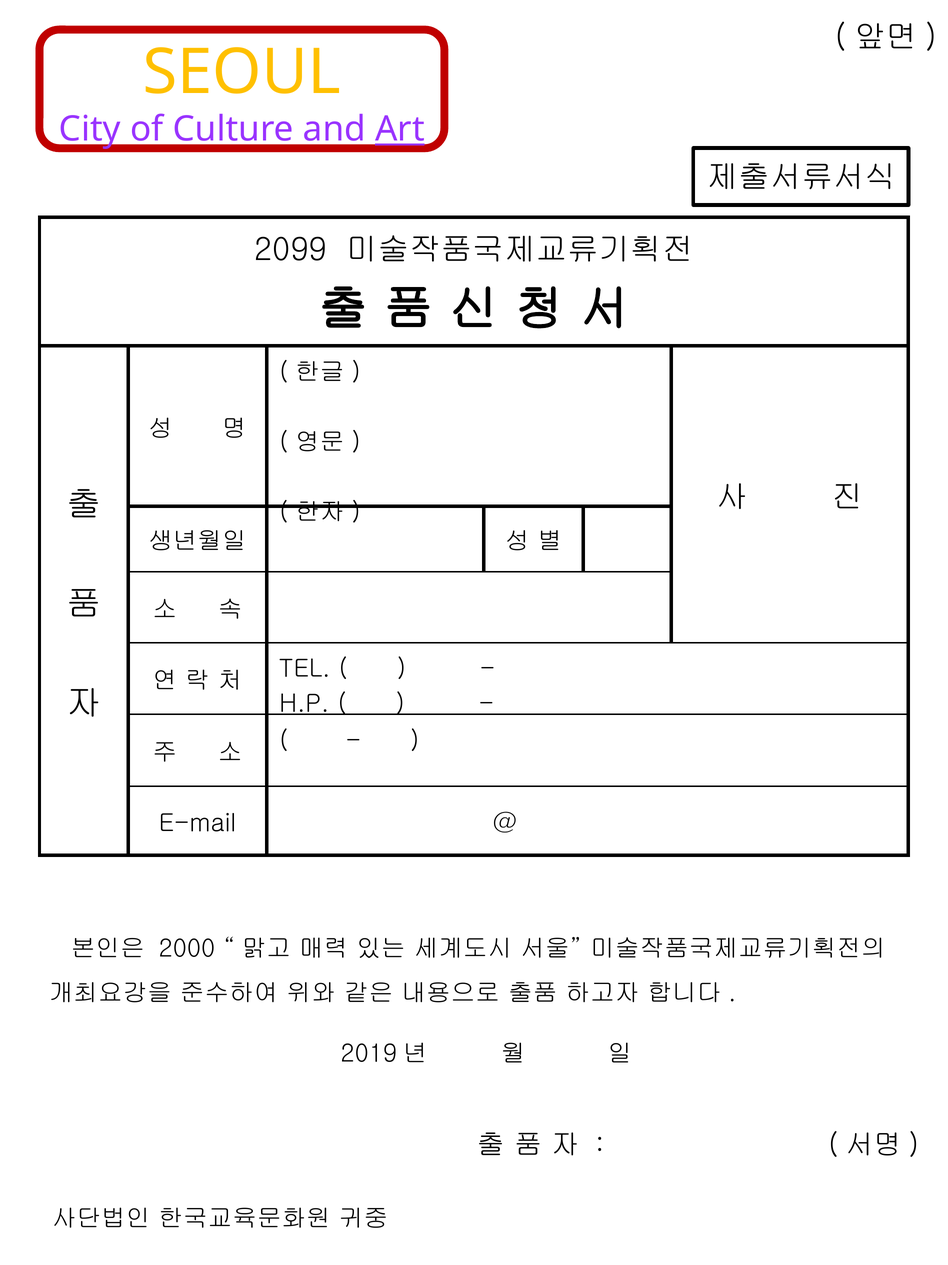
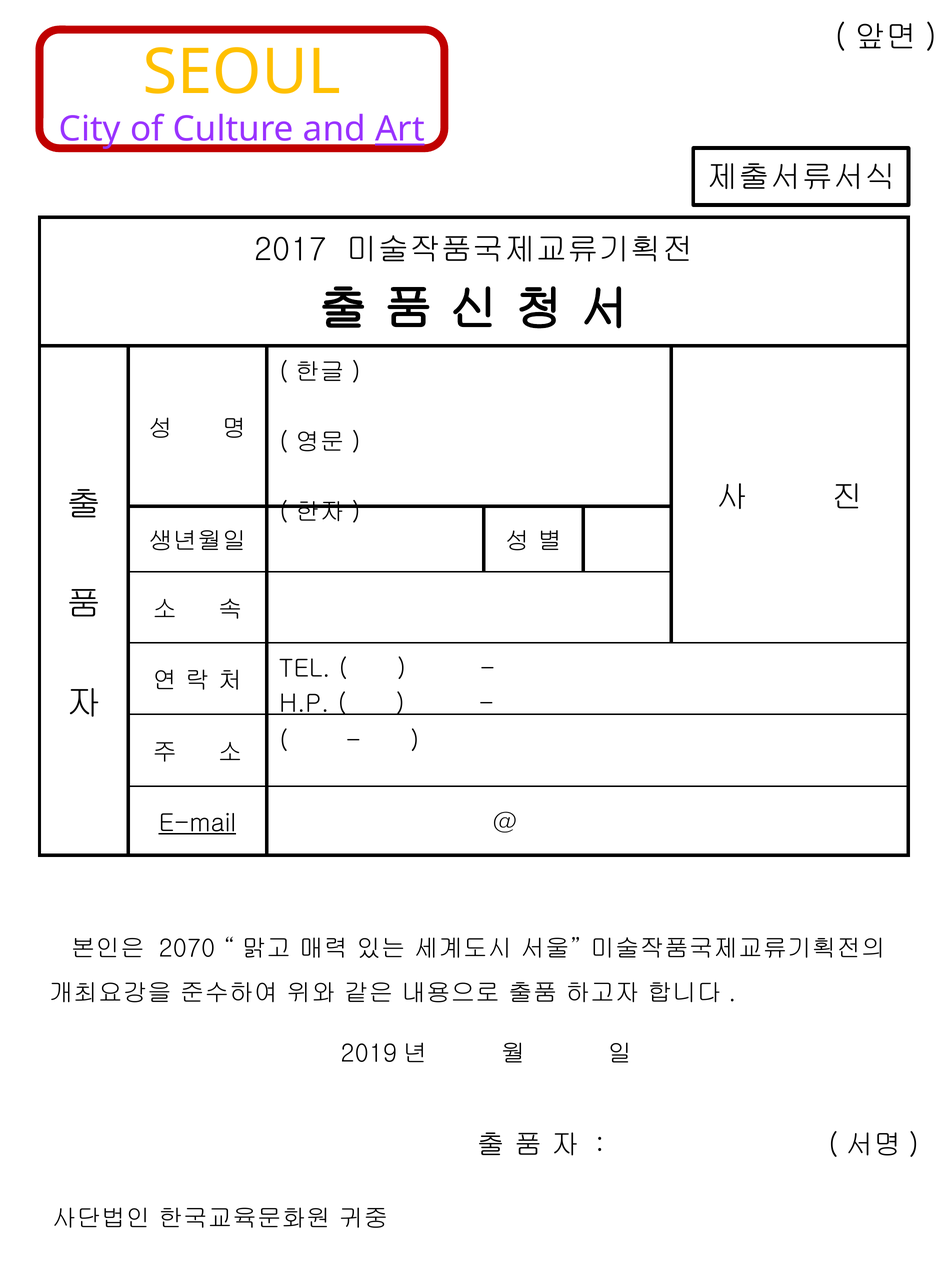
2099: 2099 -> 2017
E-mail underline: none -> present
2000: 2000 -> 2070
